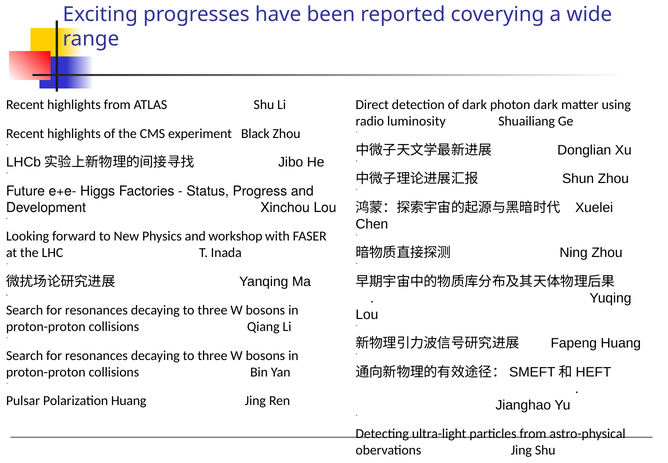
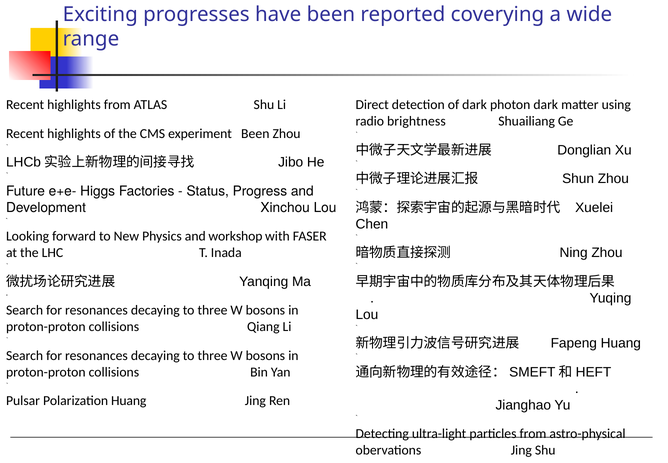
luminosity: luminosity -> brightness
experiment Black: Black -> Been
